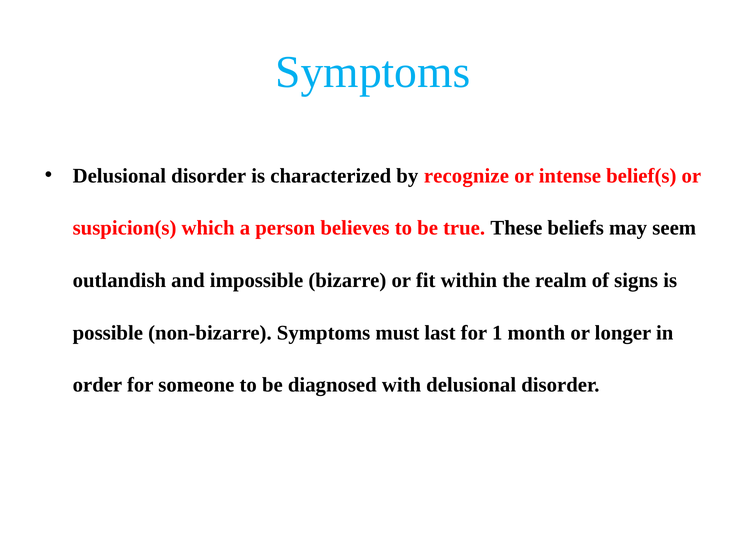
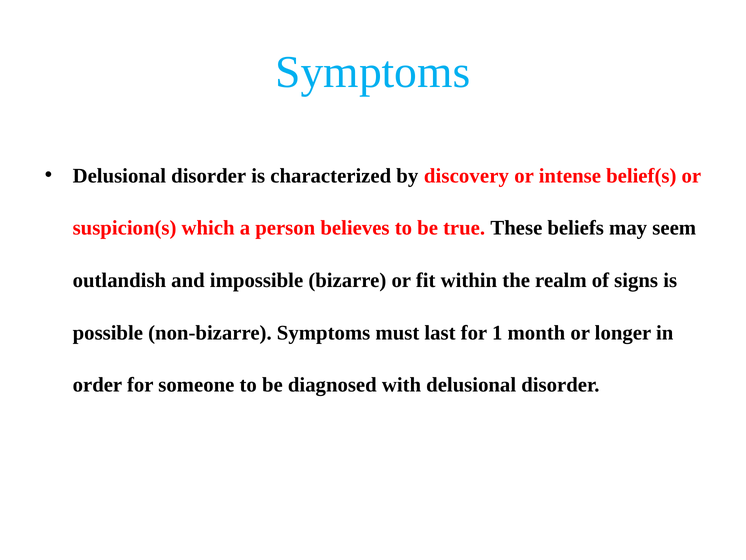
recognize: recognize -> discovery
